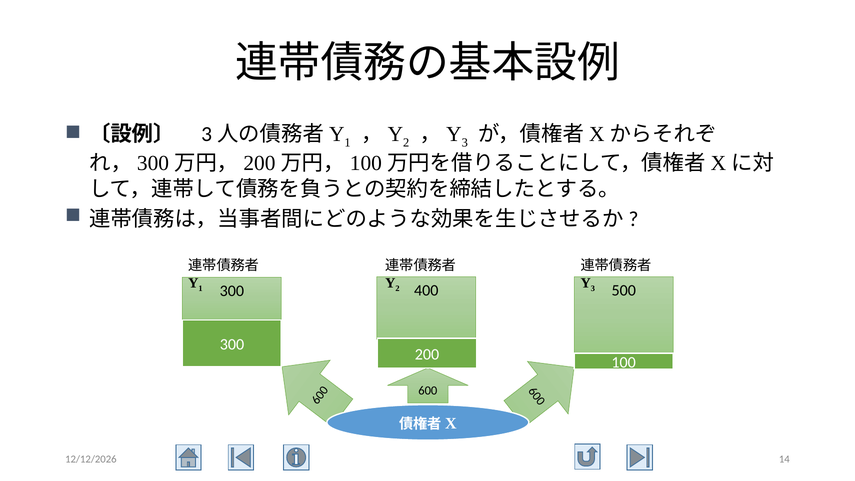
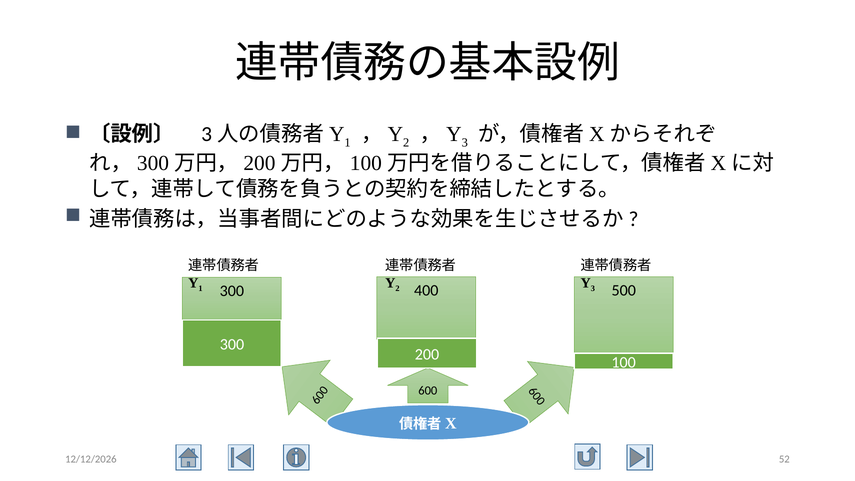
14: 14 -> 52
